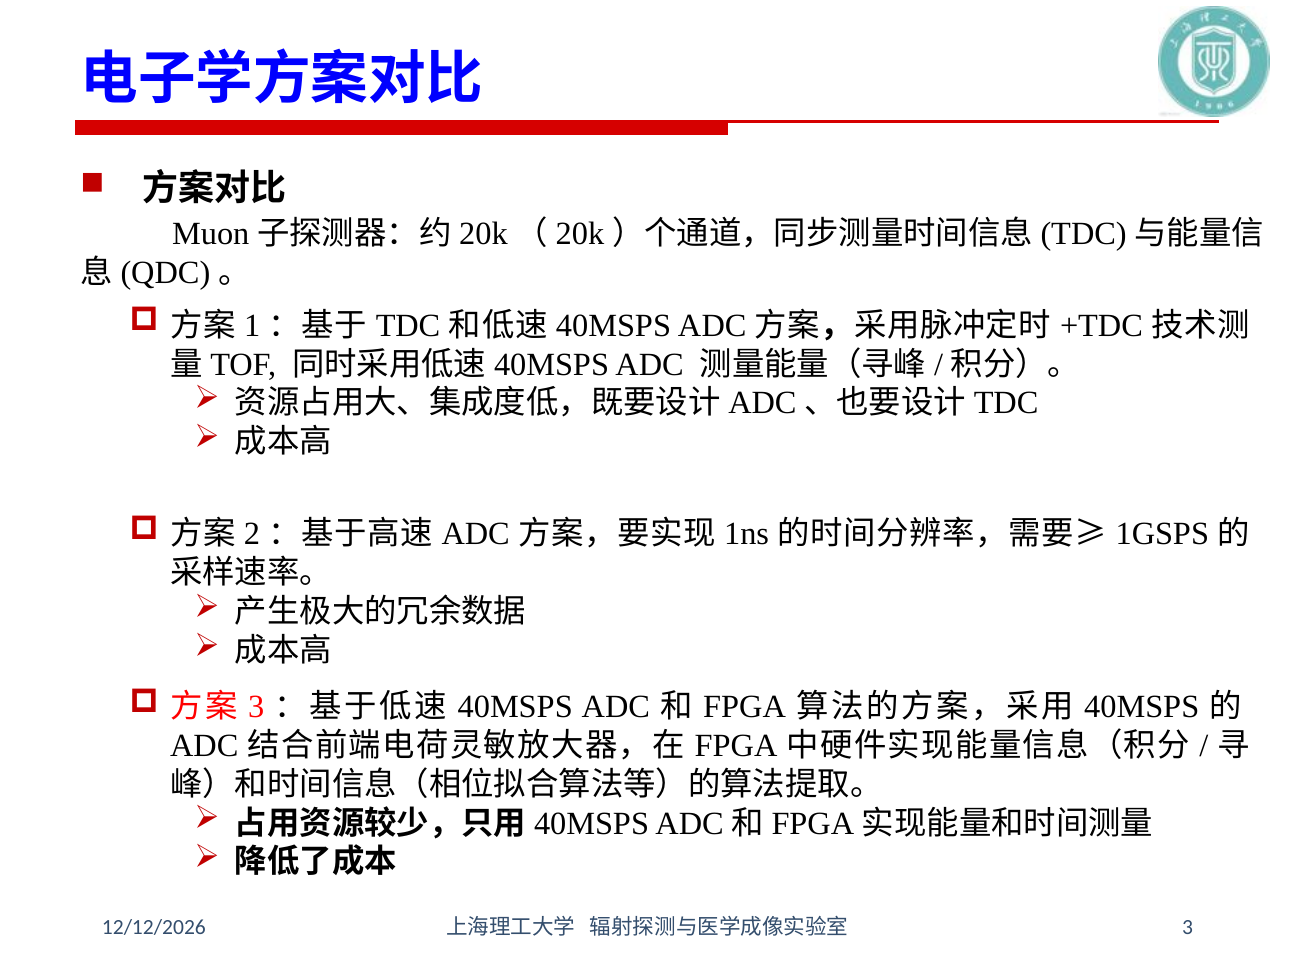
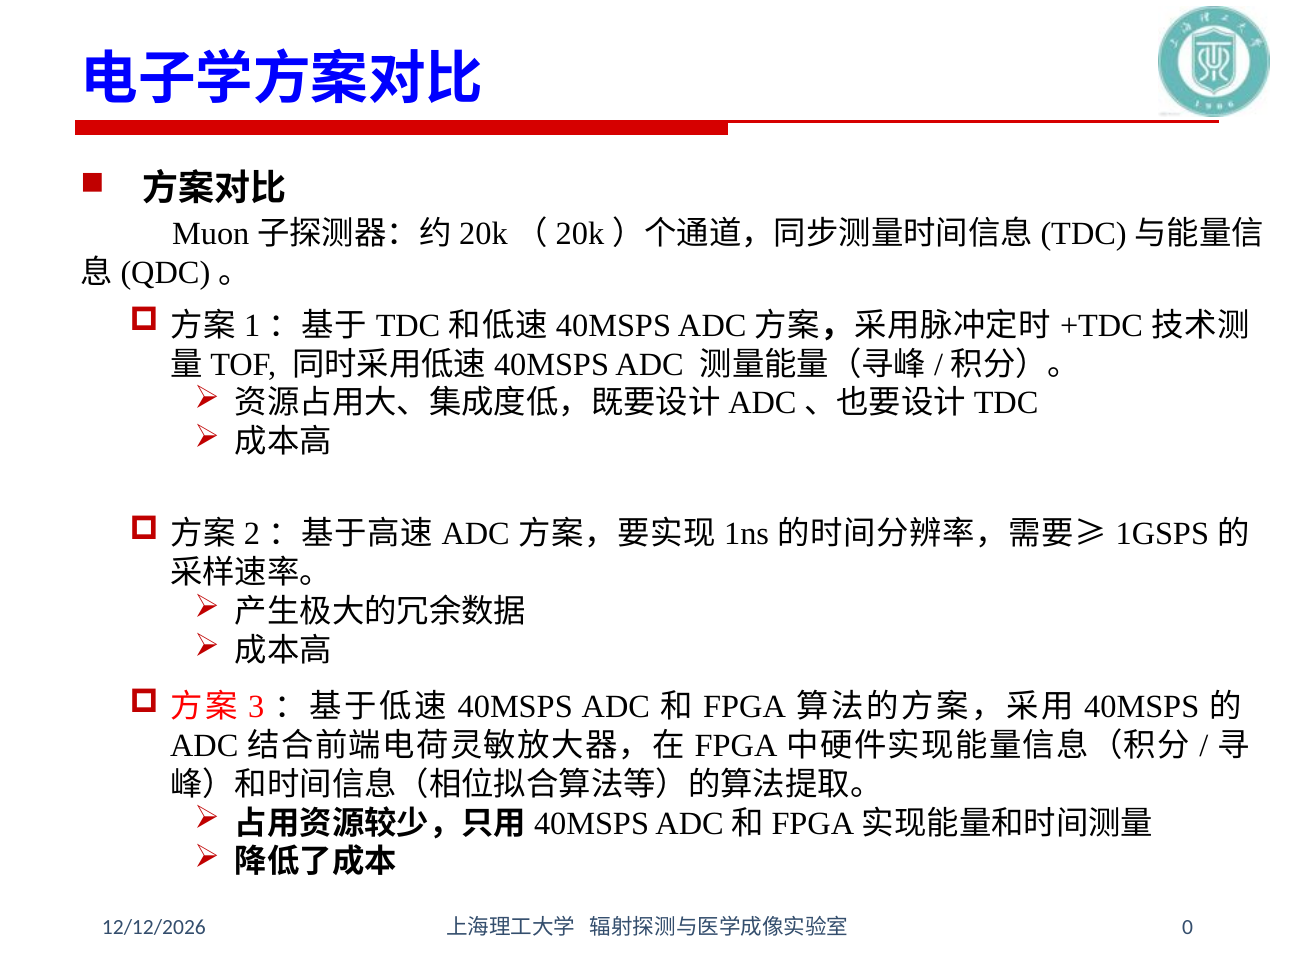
3 at (1188, 927): 3 -> 0
